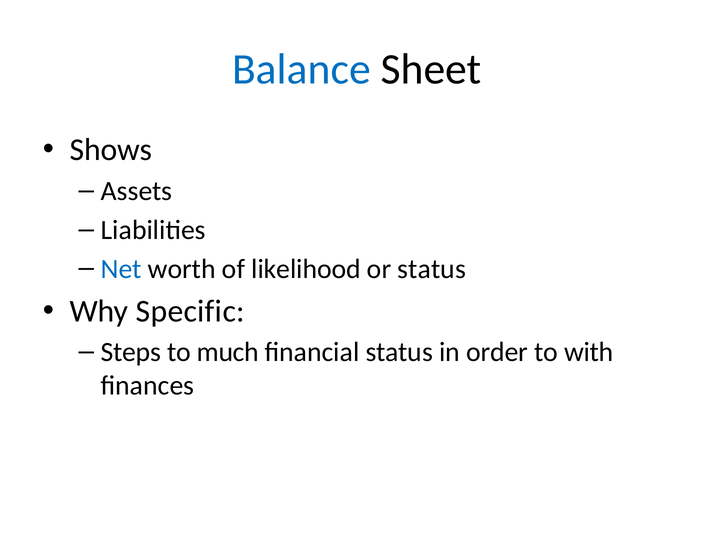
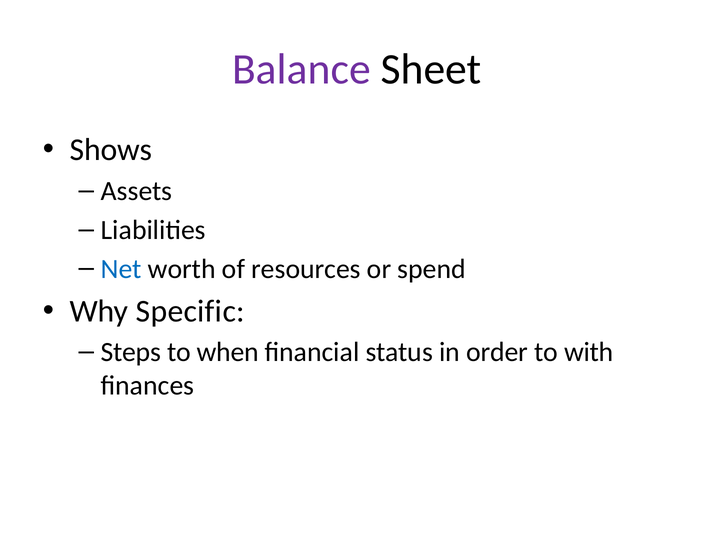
Balance colour: blue -> purple
likelihood: likelihood -> resources
or status: status -> spend
much: much -> when
